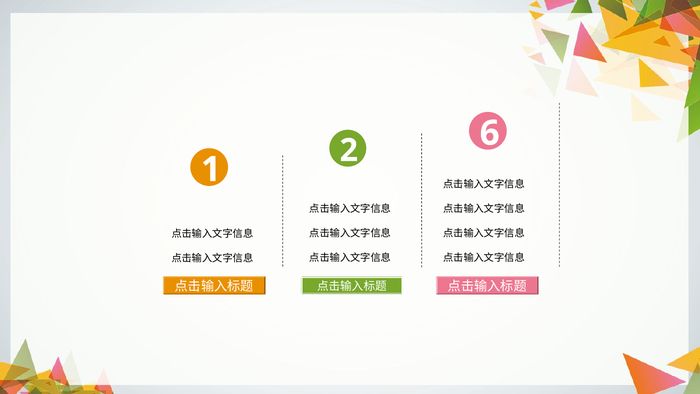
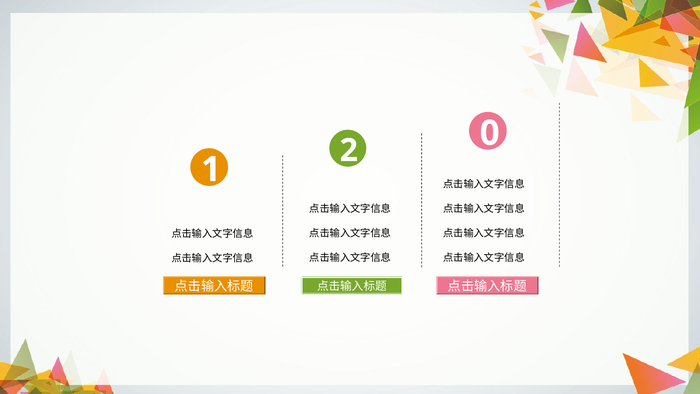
6: 6 -> 0
